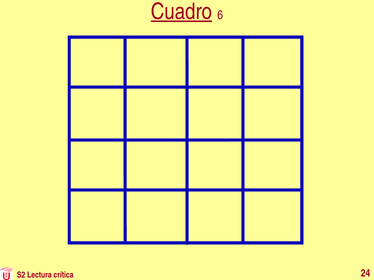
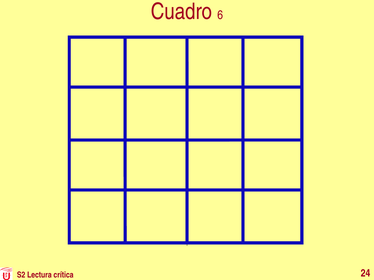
Cuadro underline: present -> none
